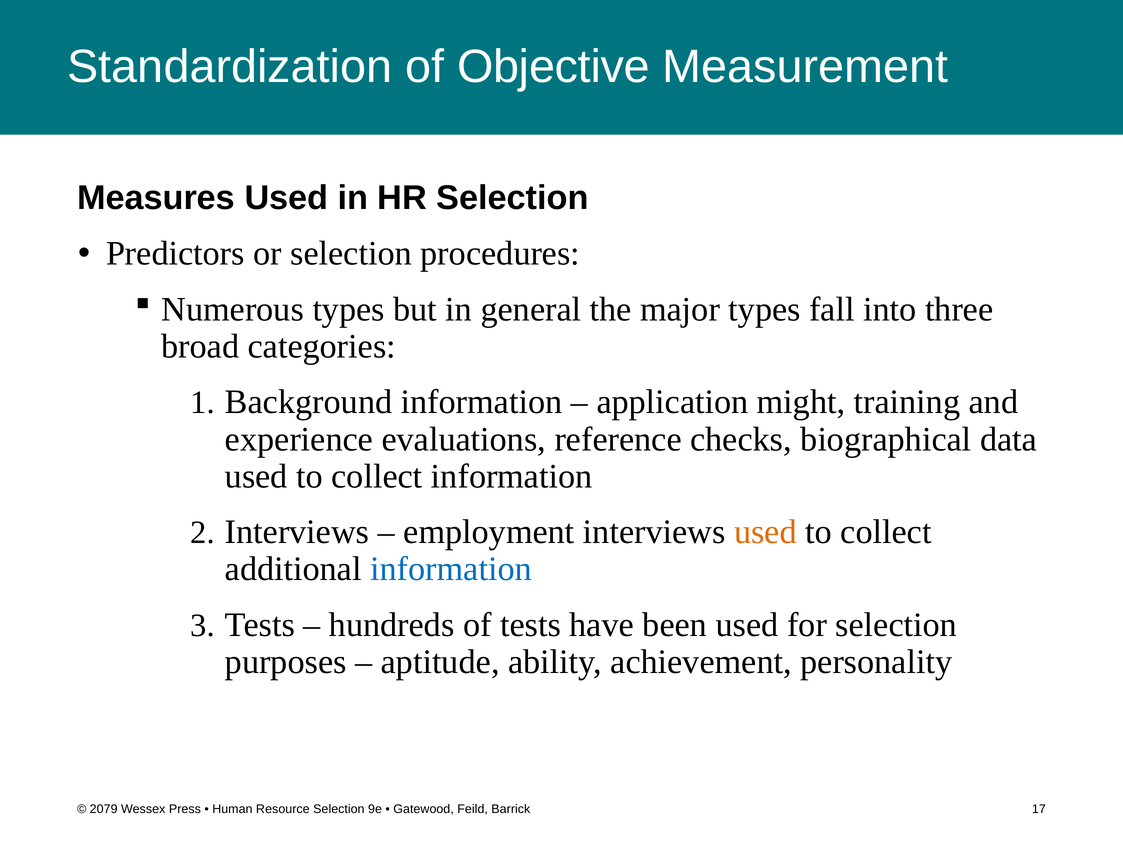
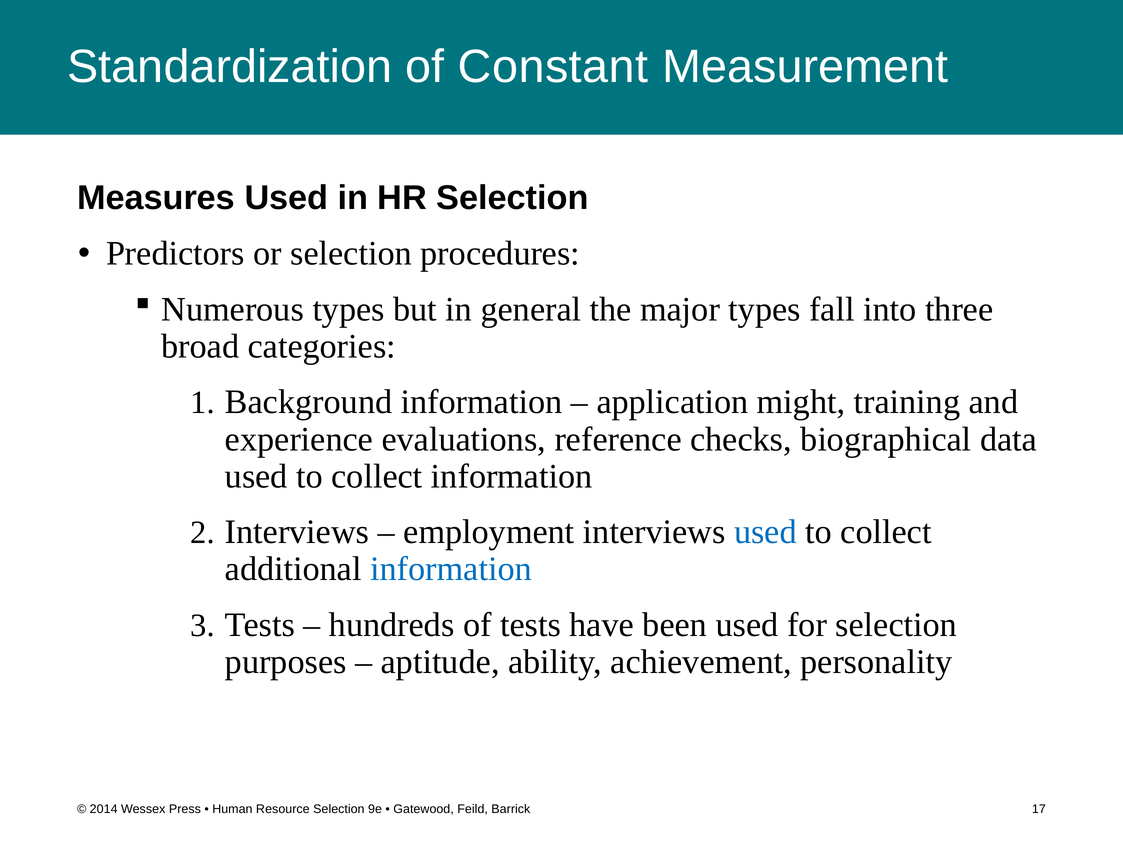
Objective: Objective -> Constant
used at (765, 532) colour: orange -> blue
2079: 2079 -> 2014
